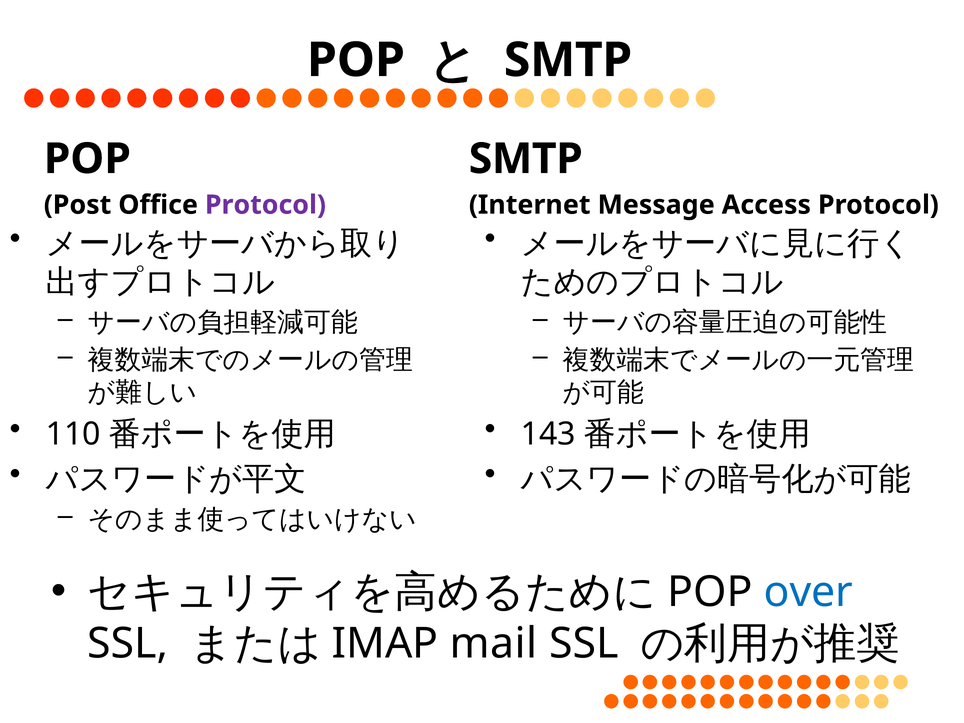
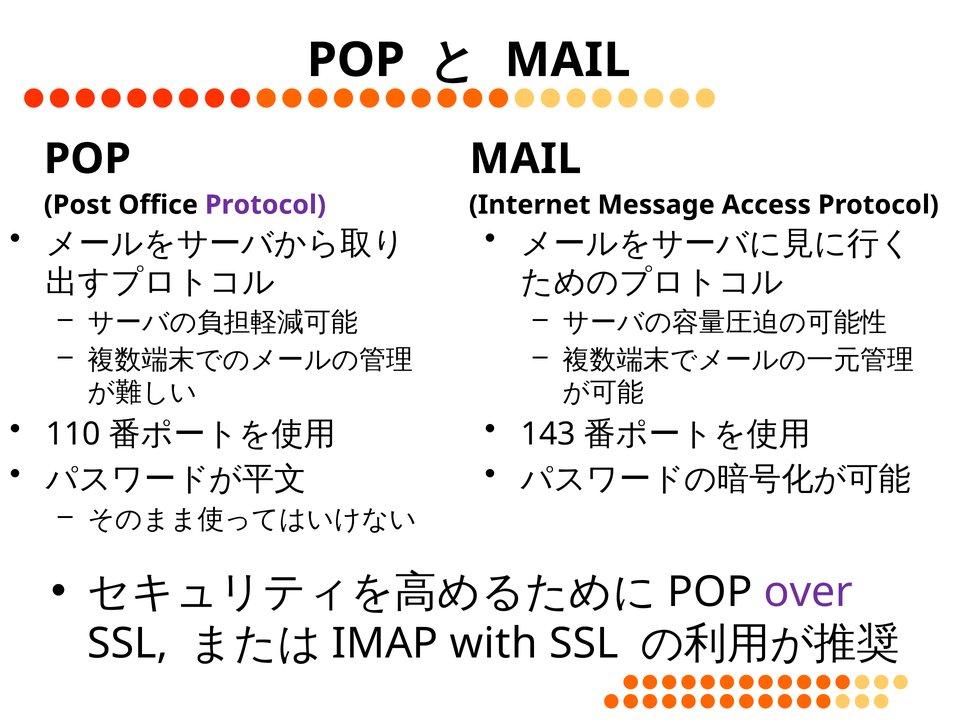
SMTP at (568, 60): SMTP -> MAIL
SMTP at (526, 159): SMTP -> MAIL
over colour: blue -> purple
mail: mail -> with
